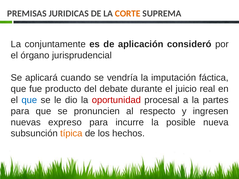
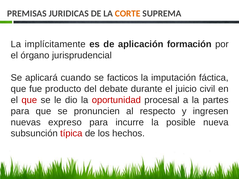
conjuntamente: conjuntamente -> implícitamente
consideró: consideró -> formación
vendría: vendría -> facticos
real: real -> civil
que at (29, 100) colour: blue -> red
típica colour: orange -> red
